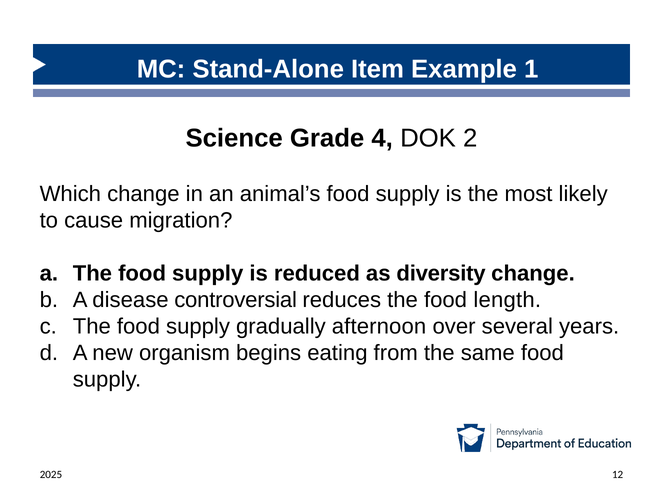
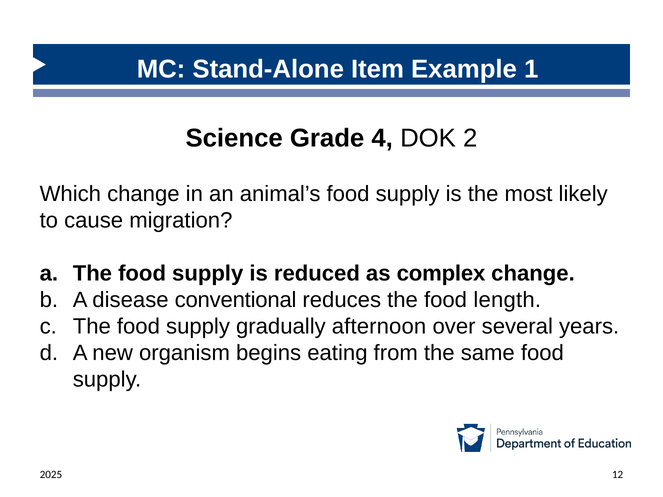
diversity: diversity -> complex
controversial: controversial -> conventional
